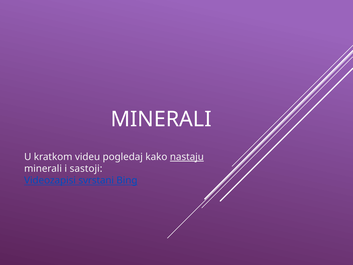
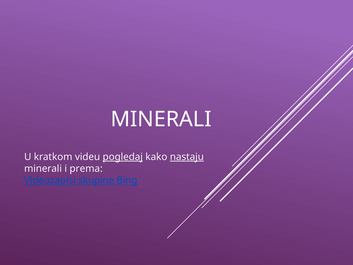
pogledaj underline: none -> present
sastoji: sastoji -> prema
svrstani: svrstani -> skupine
